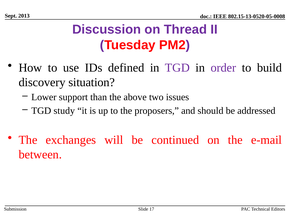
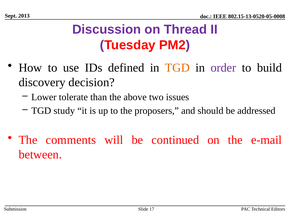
TGD at (177, 68) colour: purple -> orange
situation: situation -> decision
support: support -> tolerate
exchanges: exchanges -> comments
